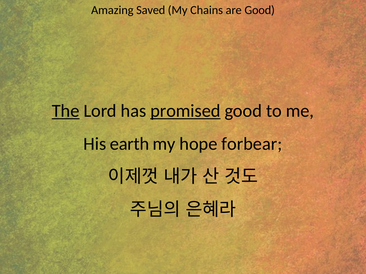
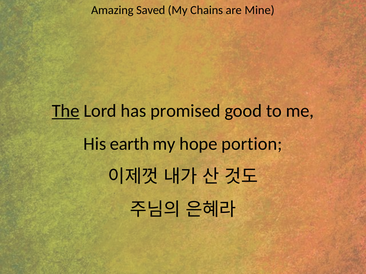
are Good: Good -> Mine
promised underline: present -> none
forbear: forbear -> portion
